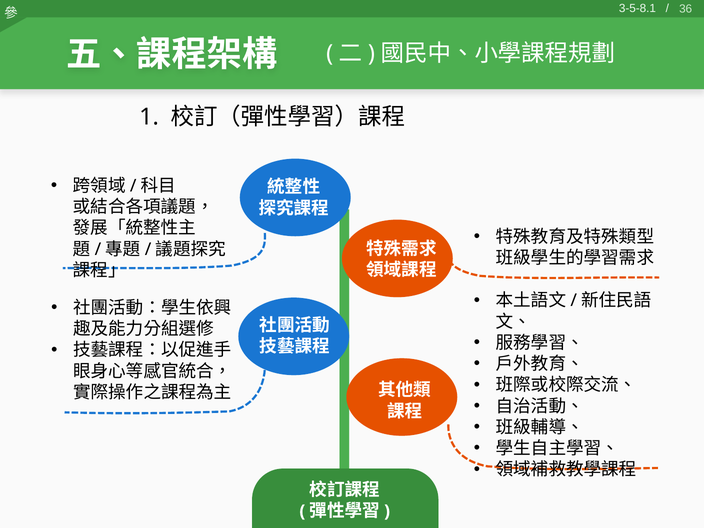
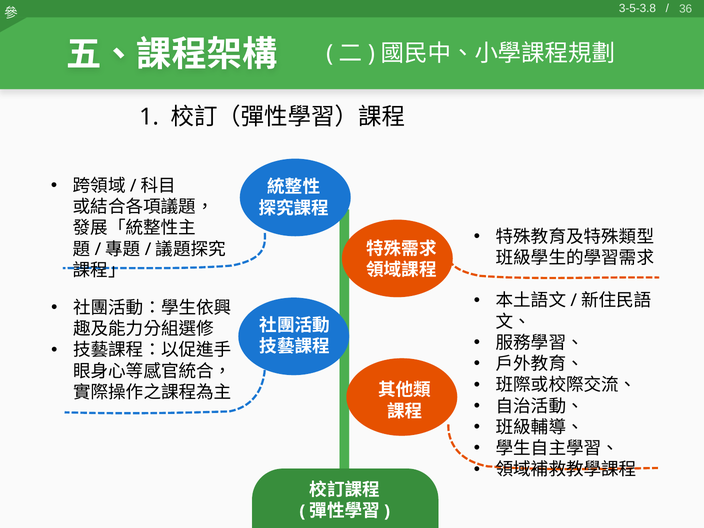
3-5-8.1: 3-5-8.1 -> 3-5-3.8
